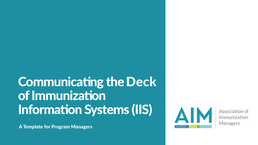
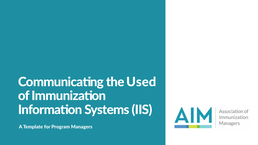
Deck: Deck -> Used
